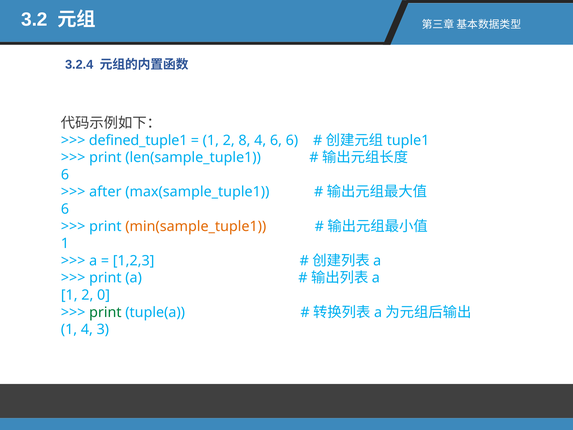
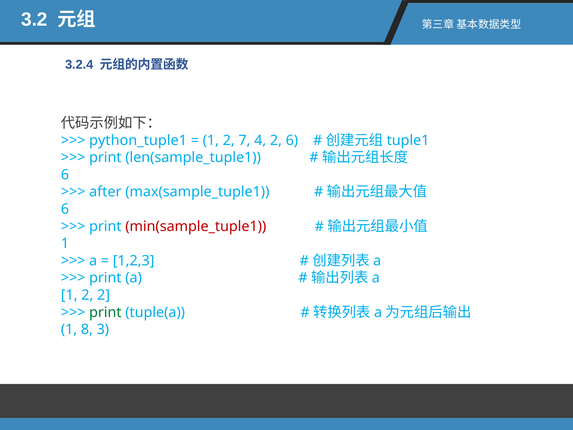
defined_tuple1: defined_tuple1 -> python_tuple1
8: 8 -> 7
4 6: 6 -> 2
min(sample_tuple1 colour: orange -> red
2 0: 0 -> 2
1 4: 4 -> 8
